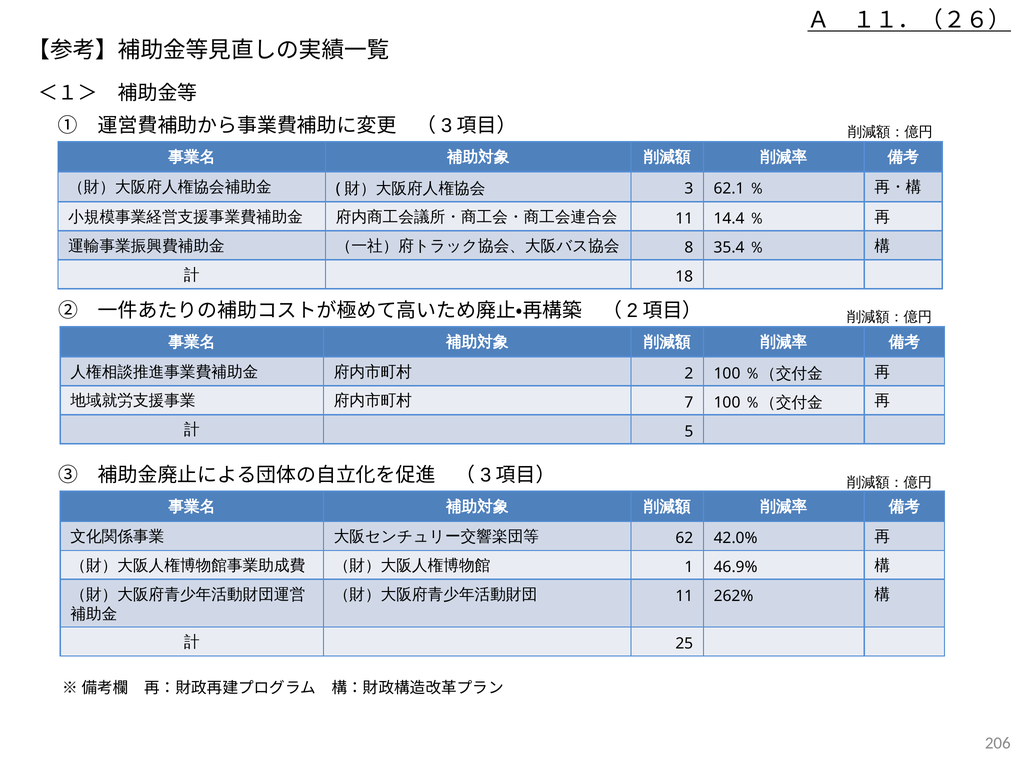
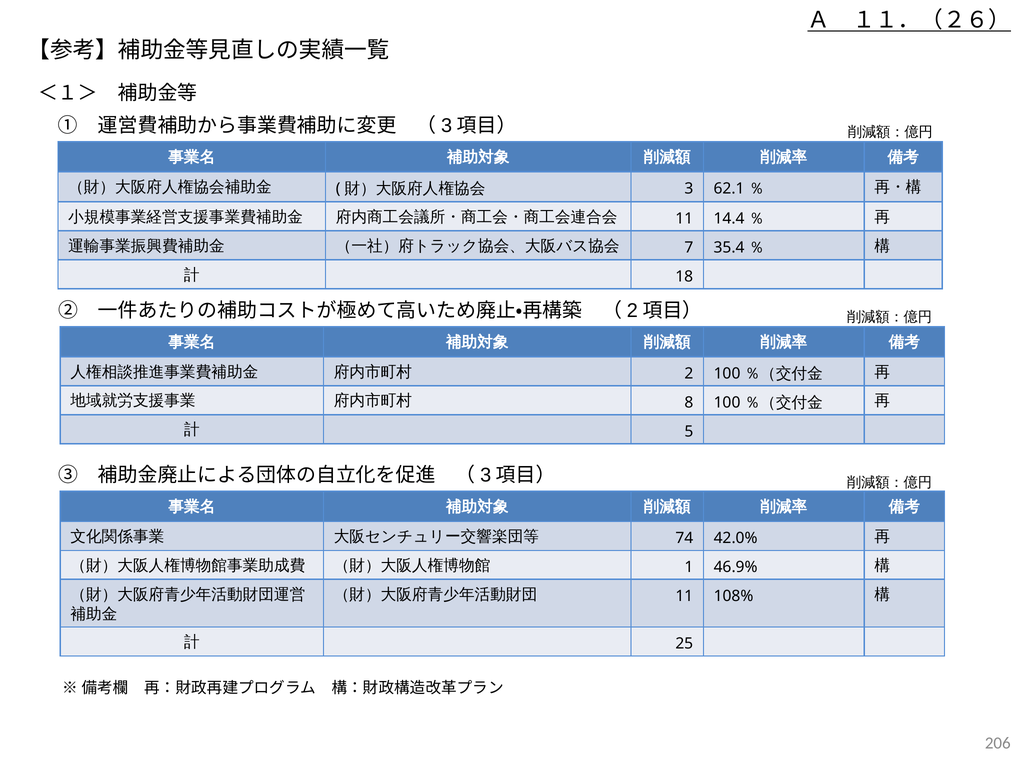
8: 8 -> 7
7: 7 -> 8
62: 62 -> 74
262%: 262% -> 108%
